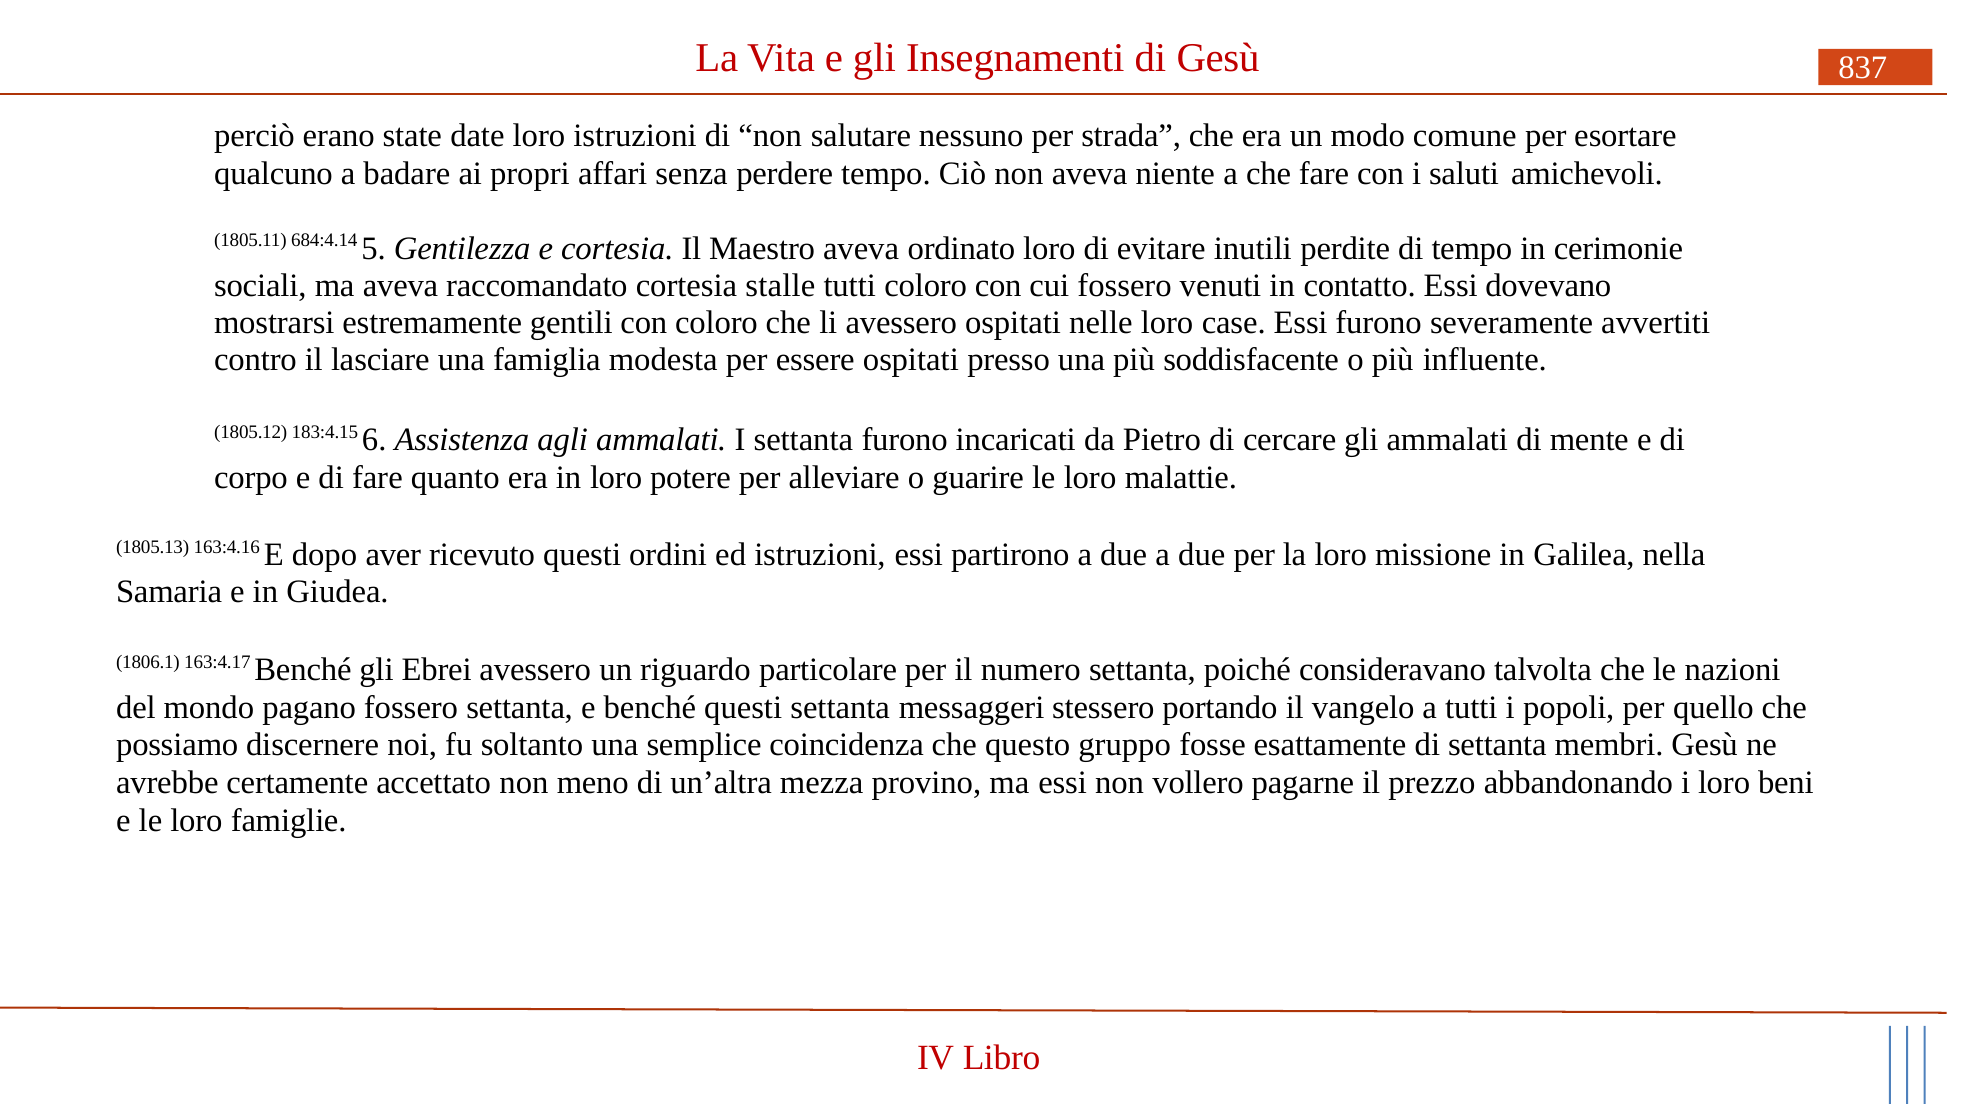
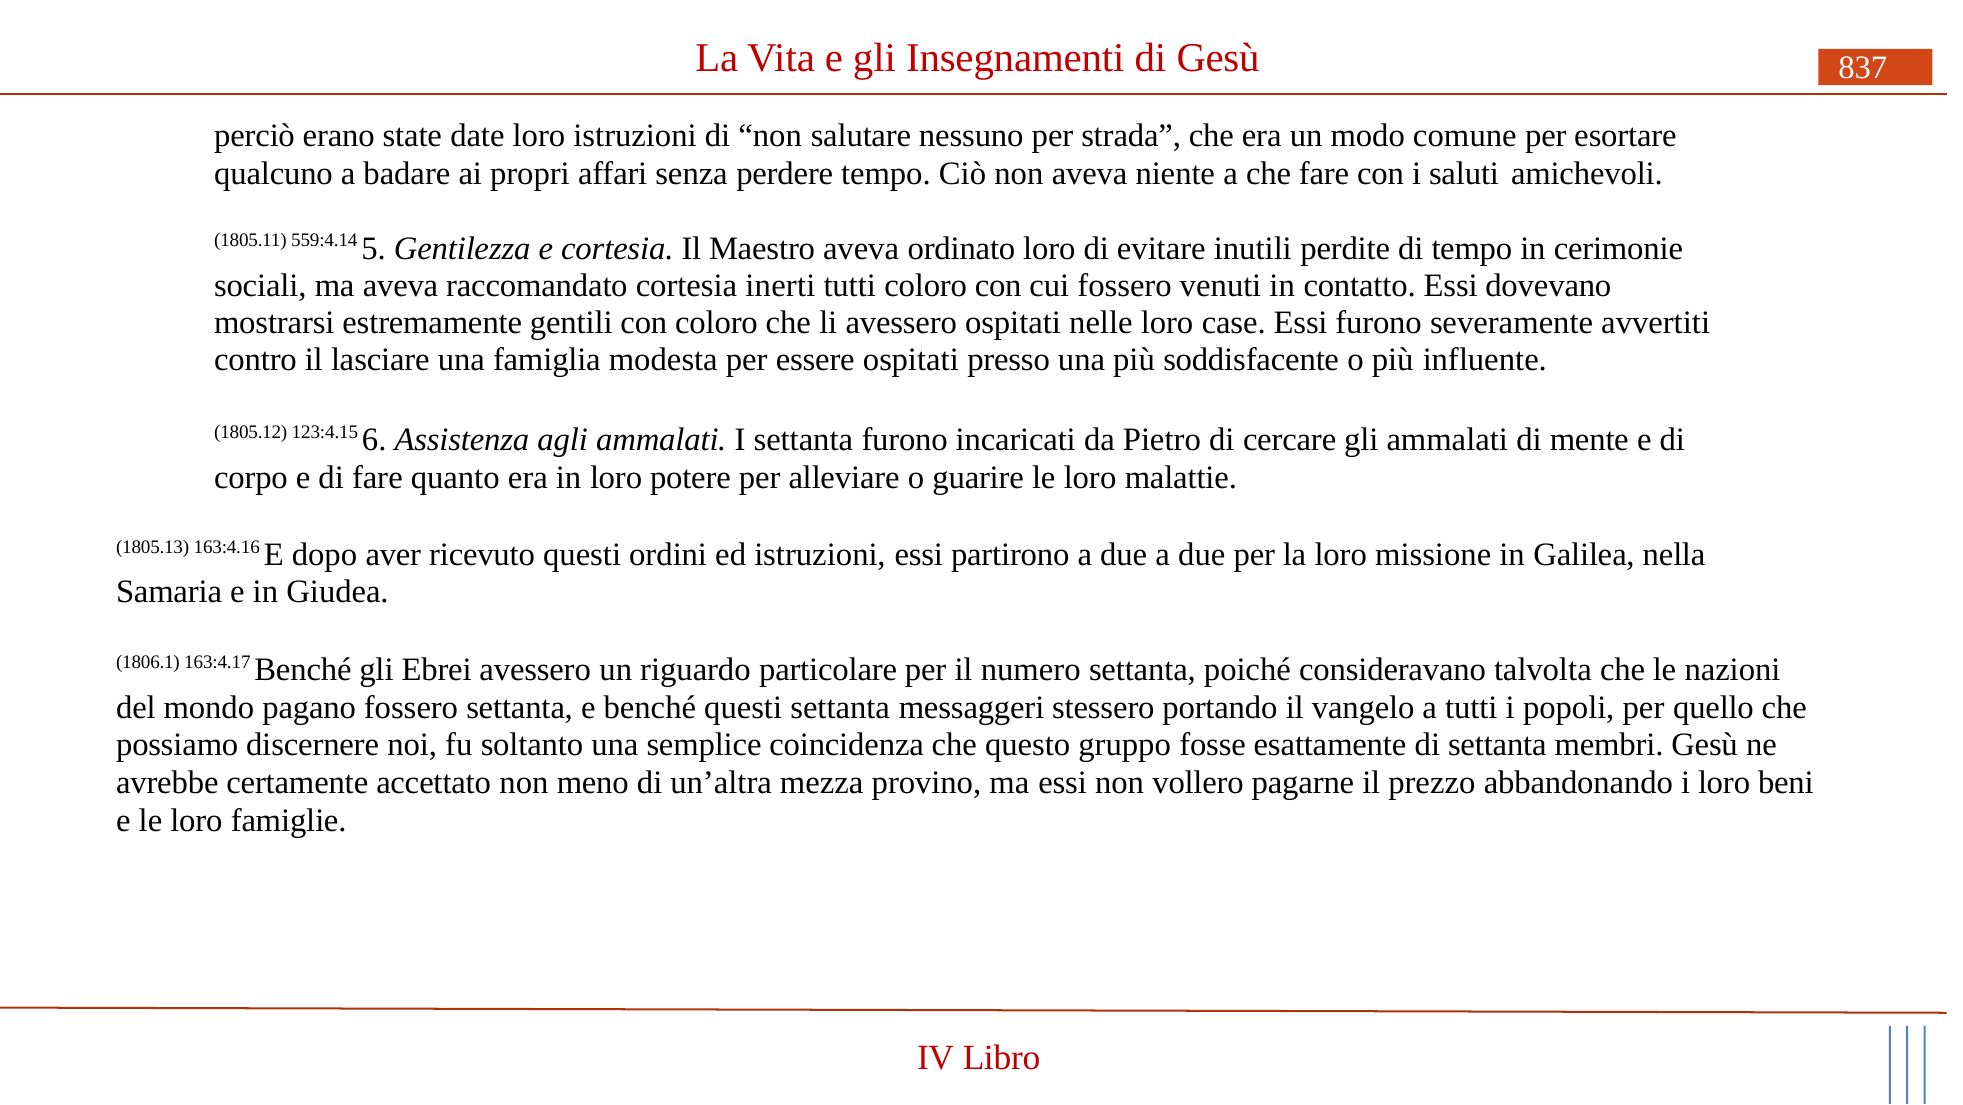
684:4.14: 684:4.14 -> 559:4.14
stalle: stalle -> inerti
183:4.15: 183:4.15 -> 123:4.15
